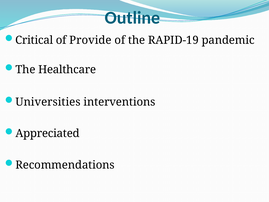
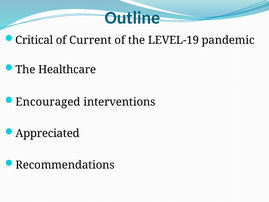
Provide: Provide -> Current
RAPID-19: RAPID-19 -> LEVEL-19
Universities: Universities -> Encouraged
